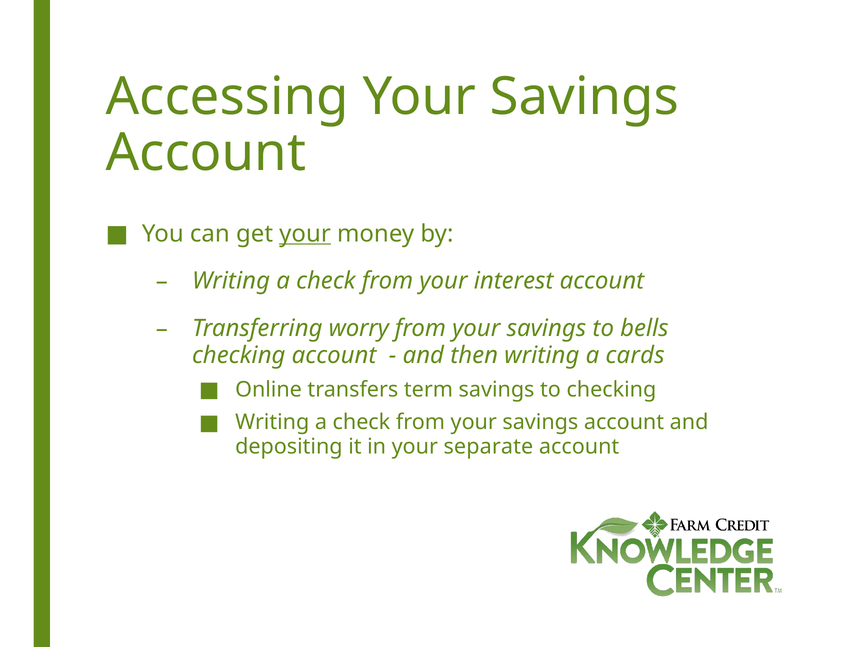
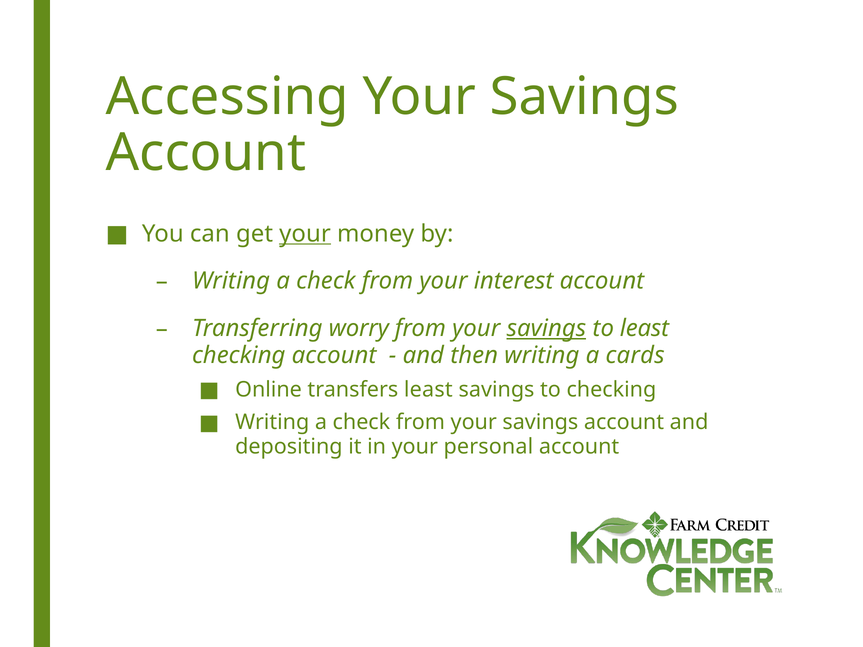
savings at (546, 329) underline: none -> present
to bells: bells -> least
transfers term: term -> least
separate: separate -> personal
